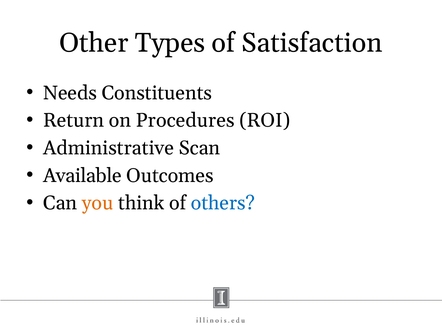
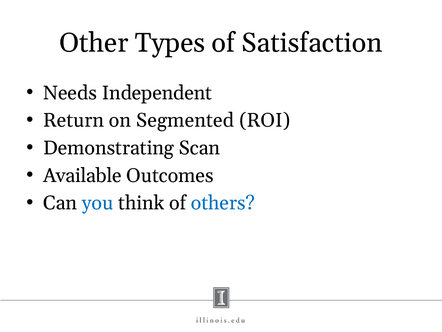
Constituents: Constituents -> Independent
Procedures: Procedures -> Segmented
Administrative: Administrative -> Demonstrating
you colour: orange -> blue
